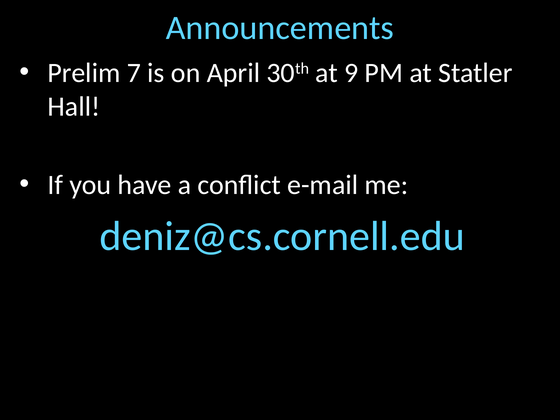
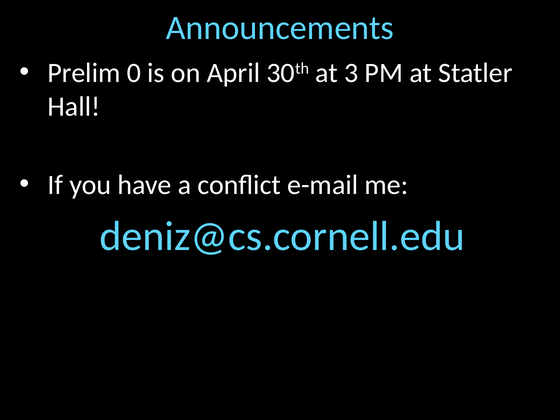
7: 7 -> 0
9: 9 -> 3
